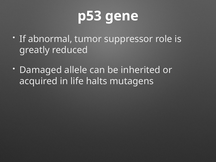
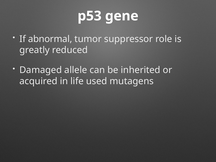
halts: halts -> used
